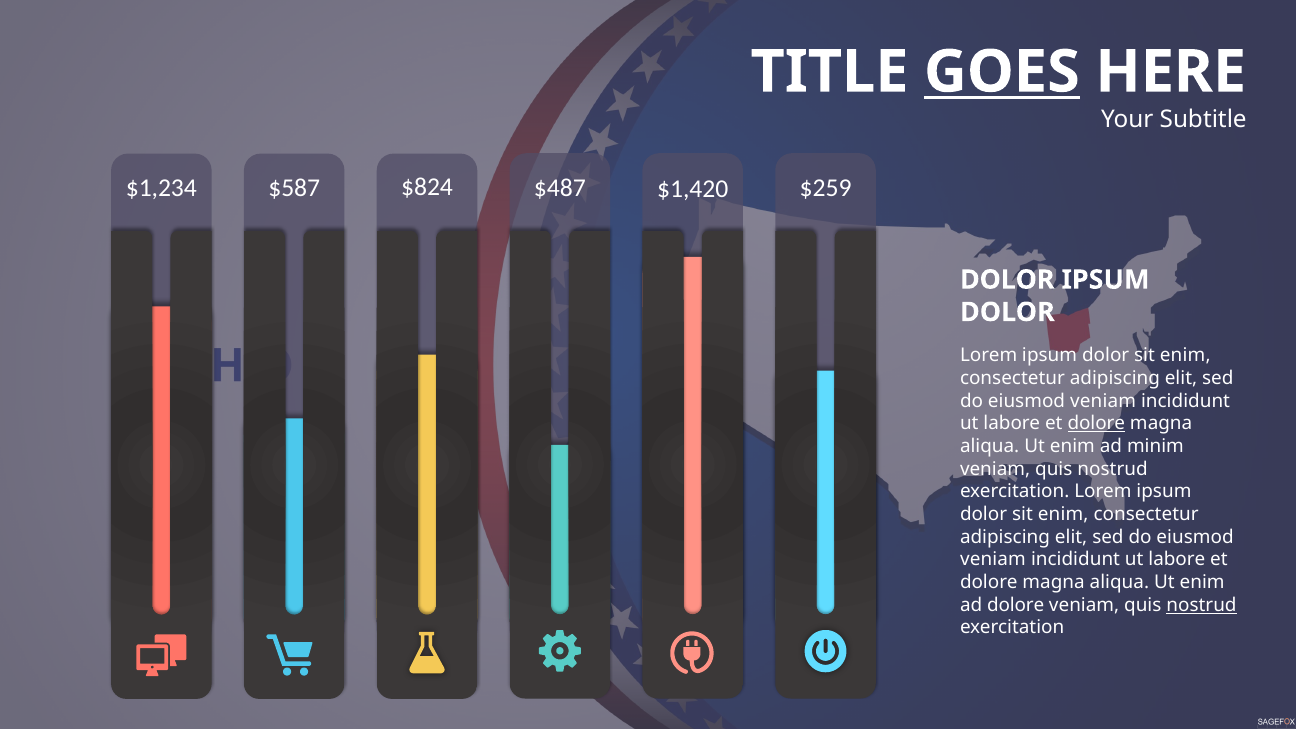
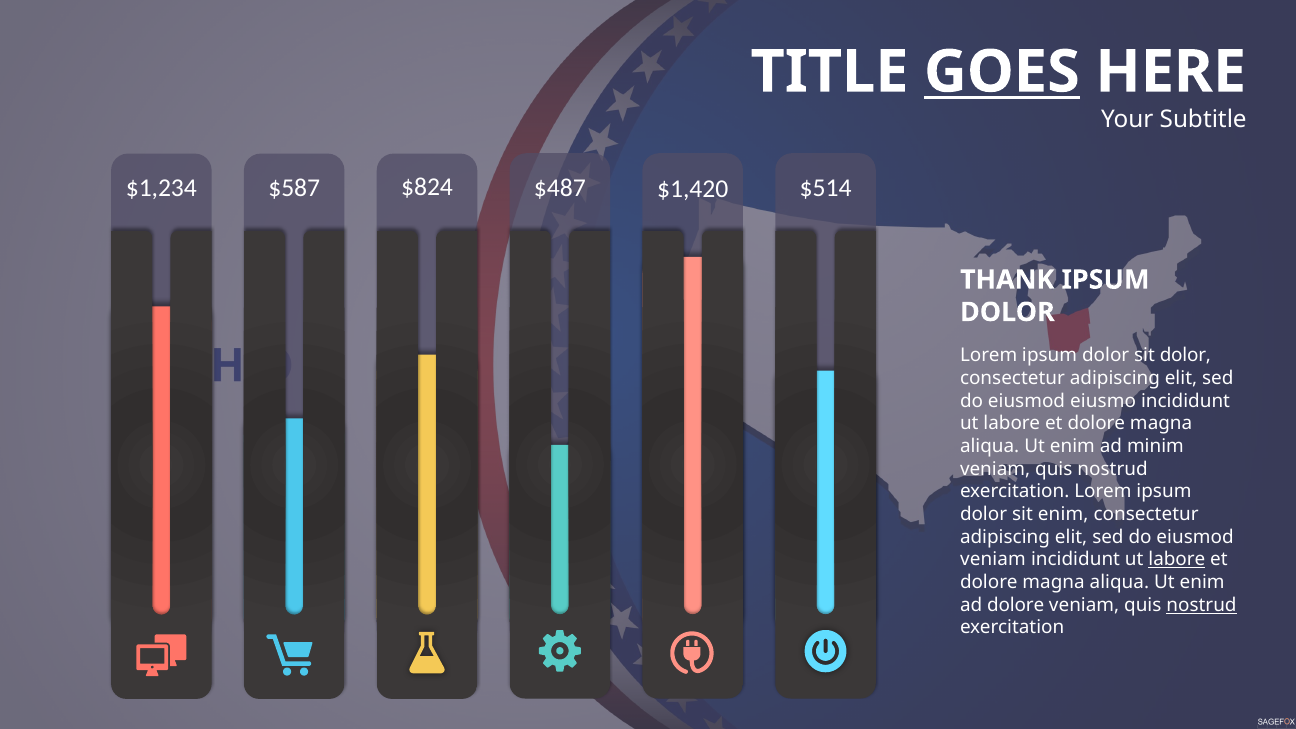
$259: $259 -> $514
DOLOR at (1007, 280): DOLOR -> THANK
enim at (1185, 355): enim -> dolor
veniam at (1103, 401): veniam -> eiusmo
dolore at (1096, 423) underline: present -> none
labore at (1177, 560) underline: none -> present
